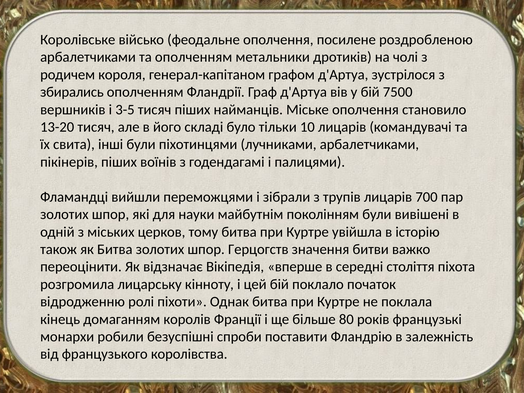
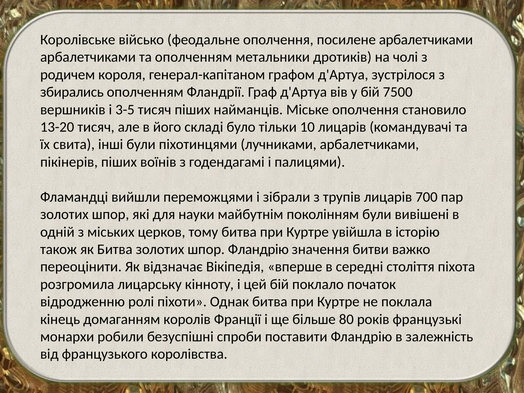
посилене роздробленою: роздробленою -> арбалетчиками
шпор Герцогств: Герцогств -> Фландрію
